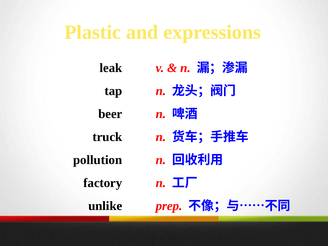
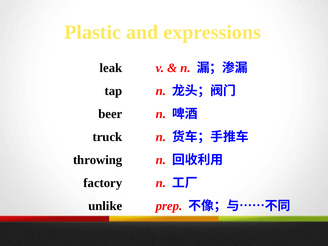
pollution: pollution -> throwing
